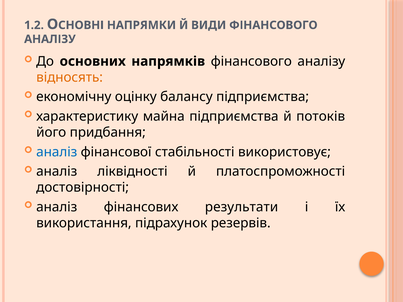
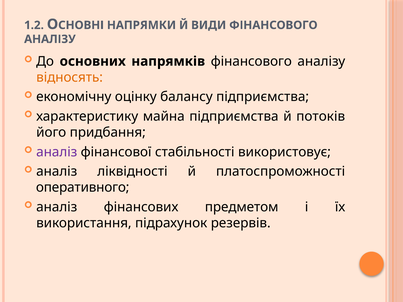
аналіз at (57, 152) colour: blue -> purple
достовірності: достовірності -> оперативного
результати: результати -> предметом
